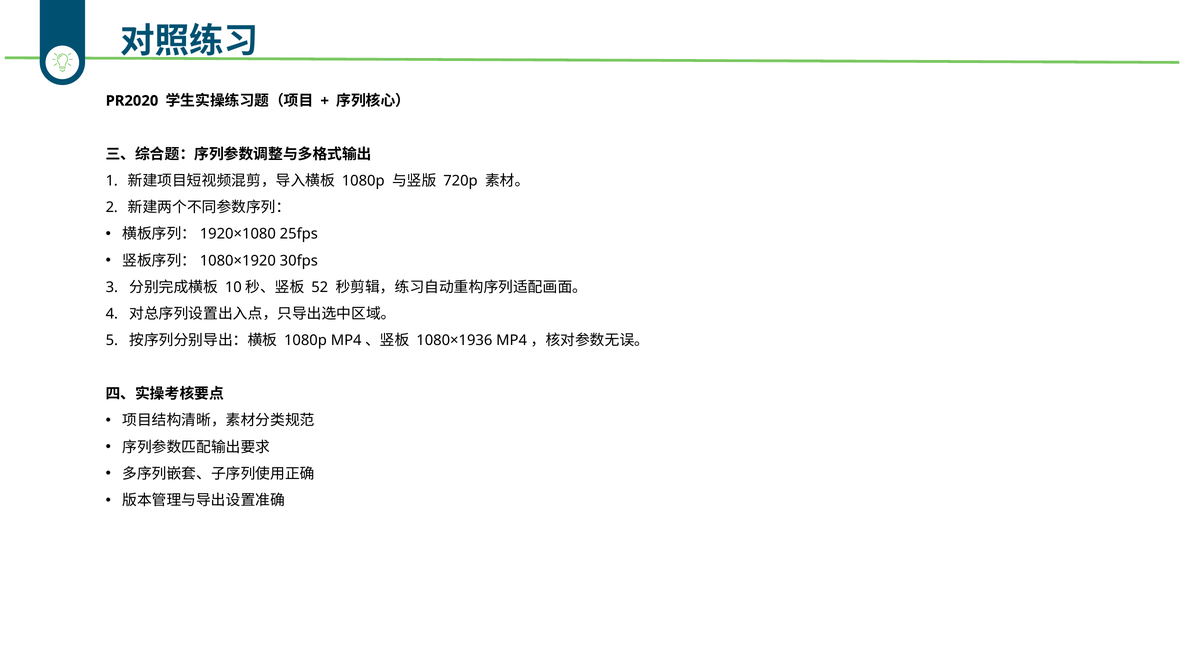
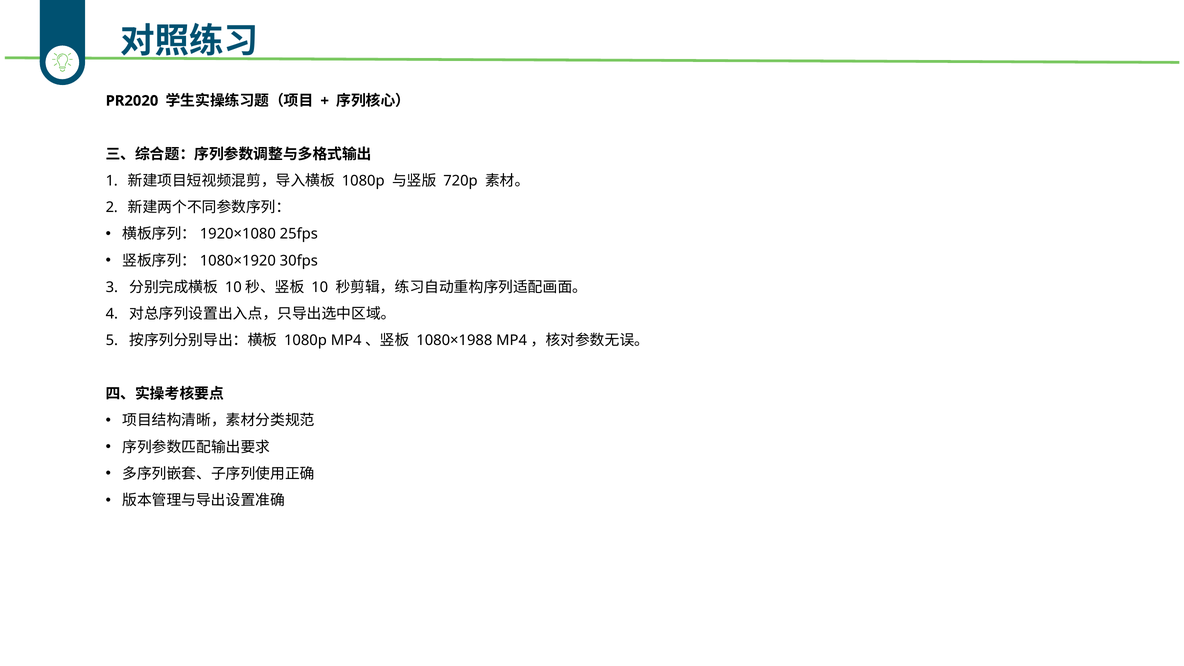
52: 52 -> 10
1080×1936: 1080×1936 -> 1080×1988
